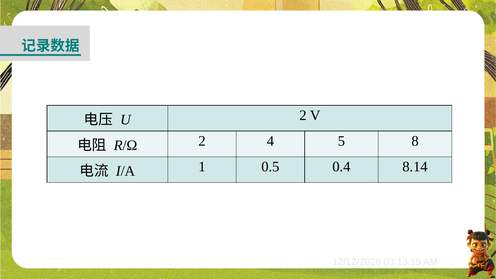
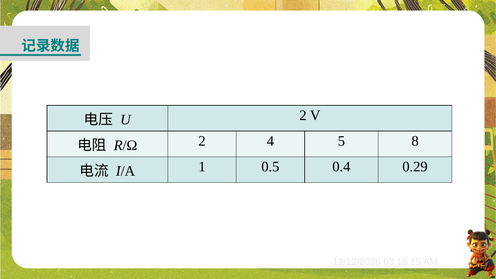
8.14: 8.14 -> 0.29
